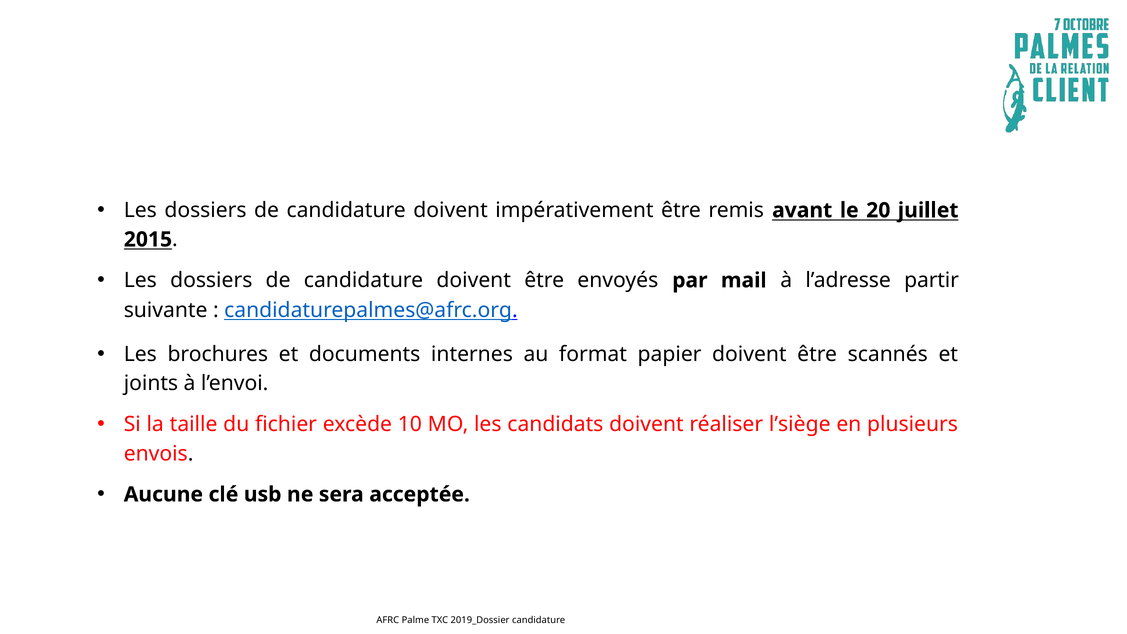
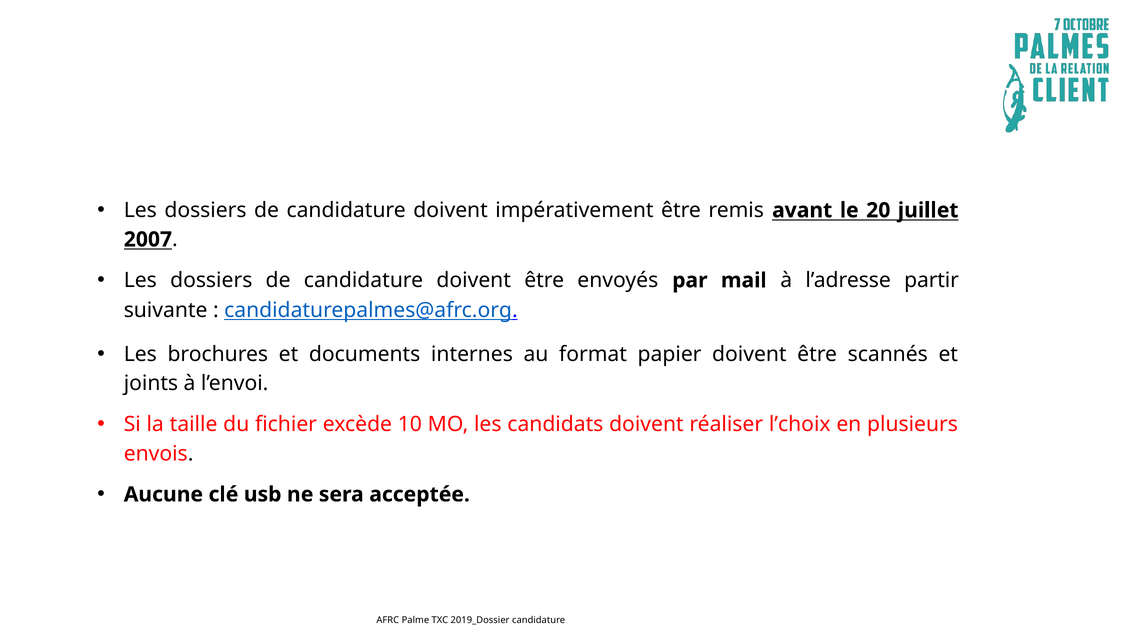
2015: 2015 -> 2007
l’siège: l’siège -> l’choix
